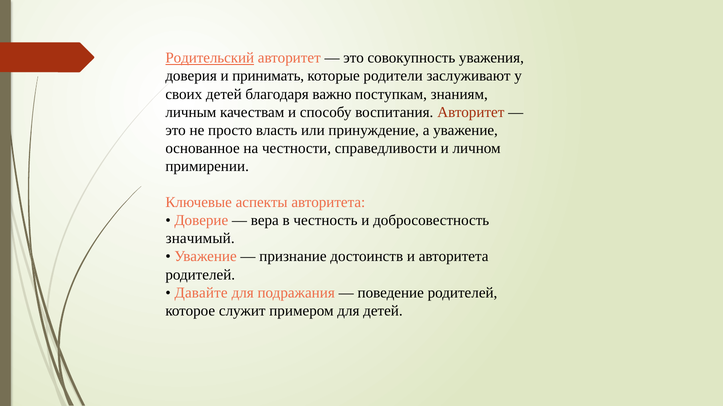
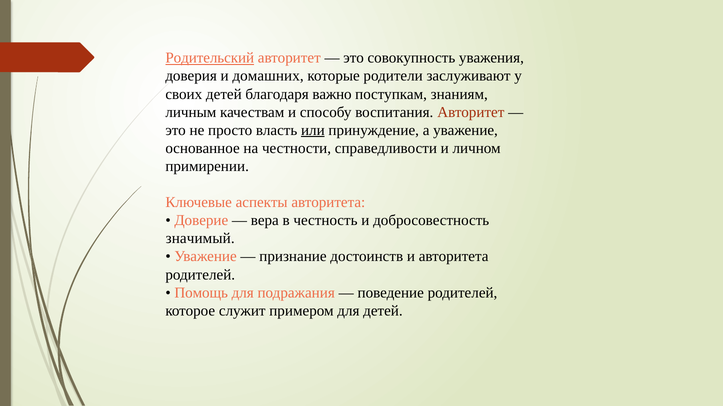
принимать: принимать -> домашних
или underline: none -> present
Давайте: Давайте -> Помощь
